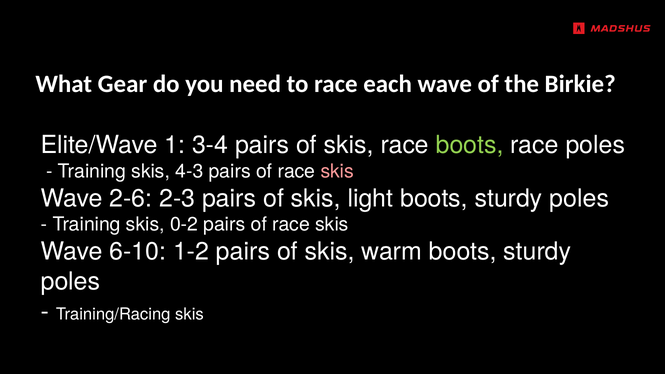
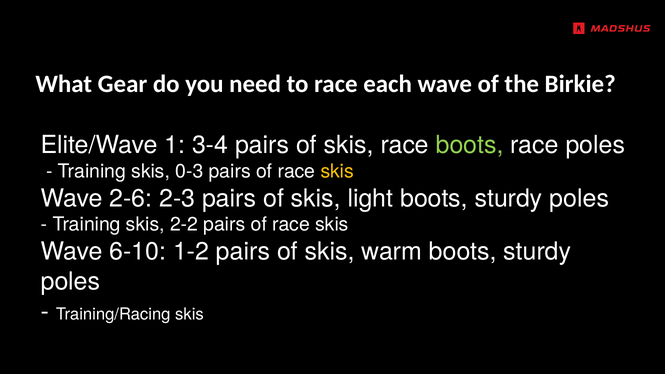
4-3: 4-3 -> 0-3
skis at (337, 171) colour: pink -> yellow
0-2: 0-2 -> 2-2
